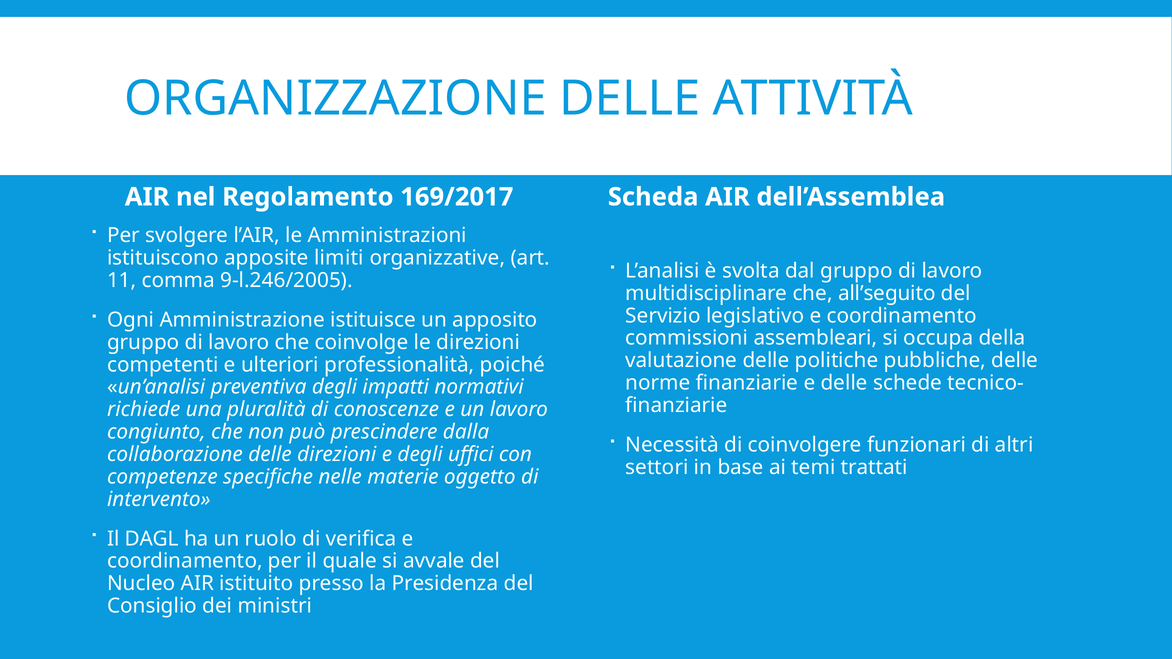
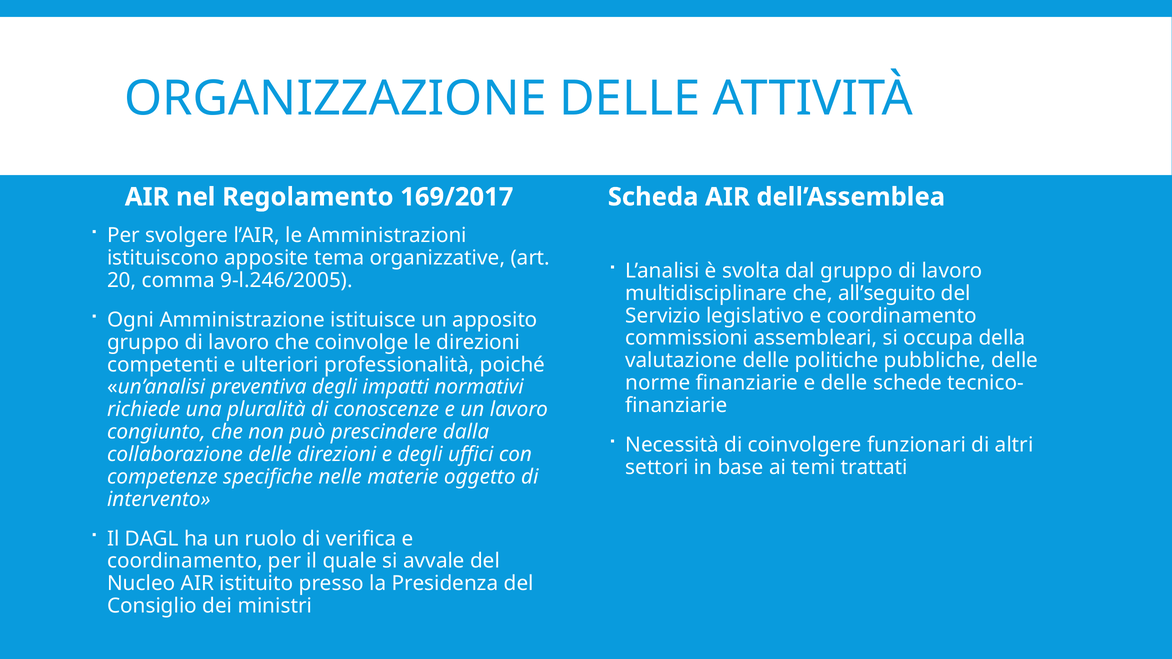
limiti: limiti -> tema
11: 11 -> 20
